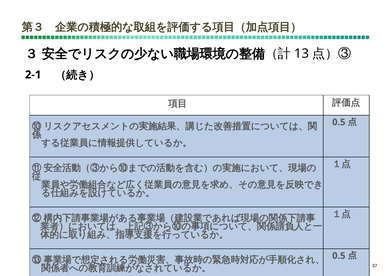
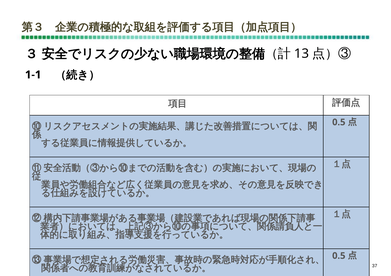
2-1: 2-1 -> 1-1
